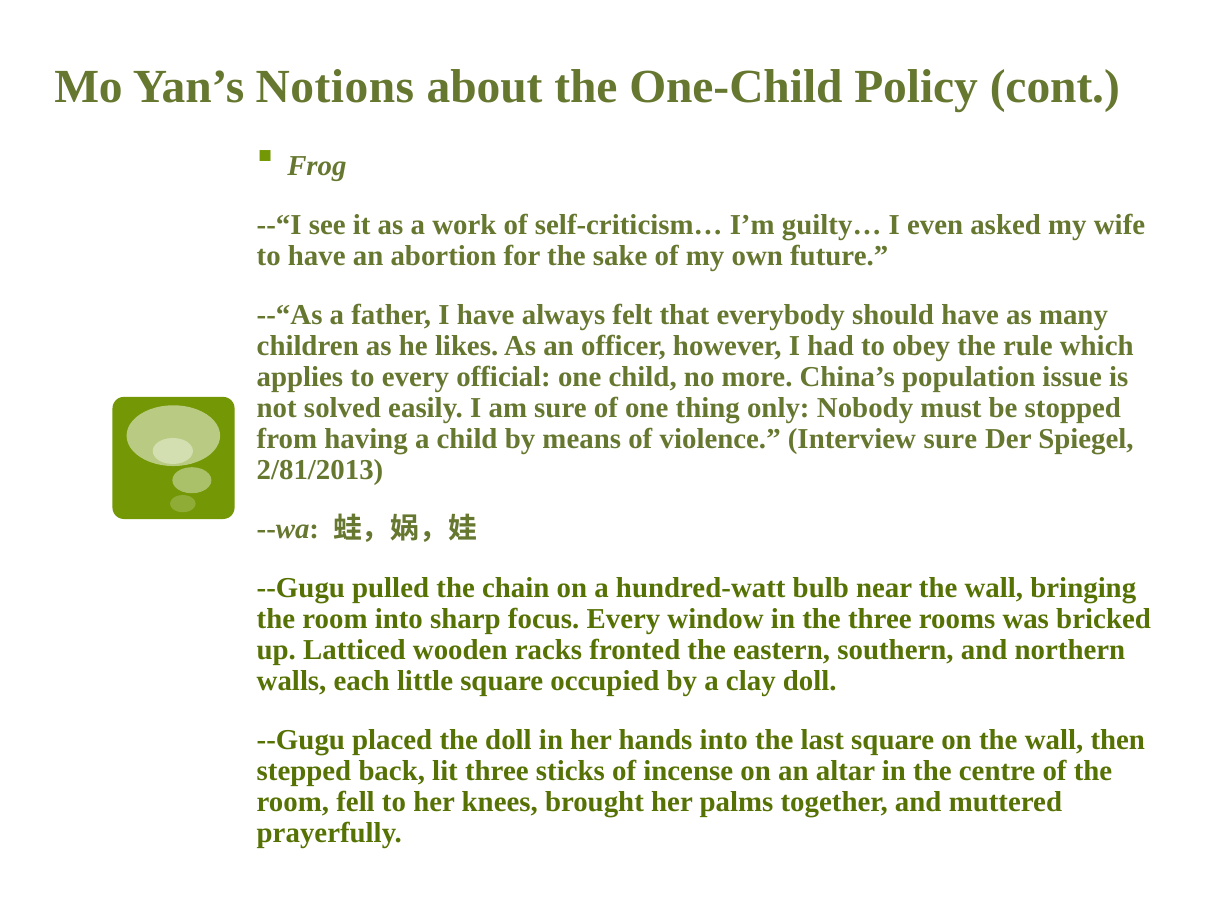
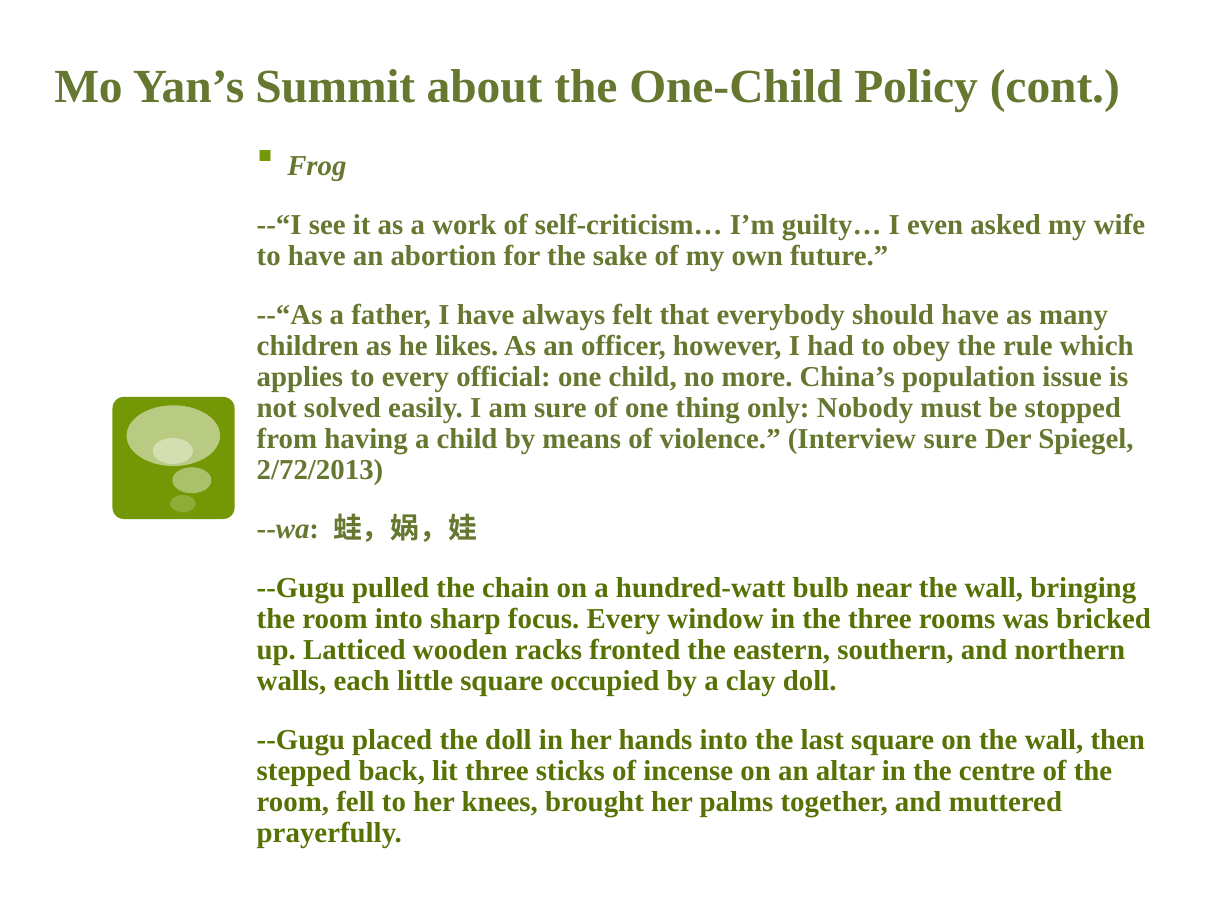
Notions: Notions -> Summit
2/81/2013: 2/81/2013 -> 2/72/2013
